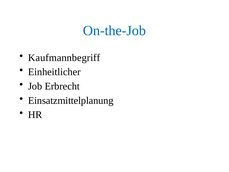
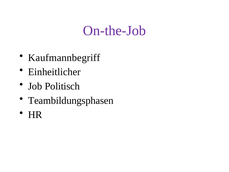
On-the-Job colour: blue -> purple
Erbrecht: Erbrecht -> Politisch
Einsatzmittelplanung: Einsatzmittelplanung -> Teambildungsphasen
